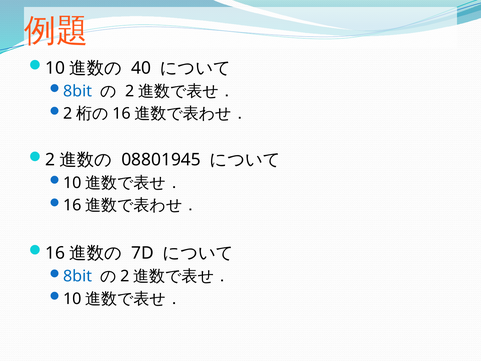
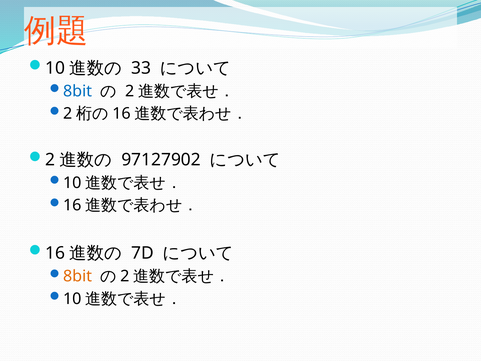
40: 40 -> 33
08801945: 08801945 -> 97127902
8bit at (78, 276) colour: blue -> orange
